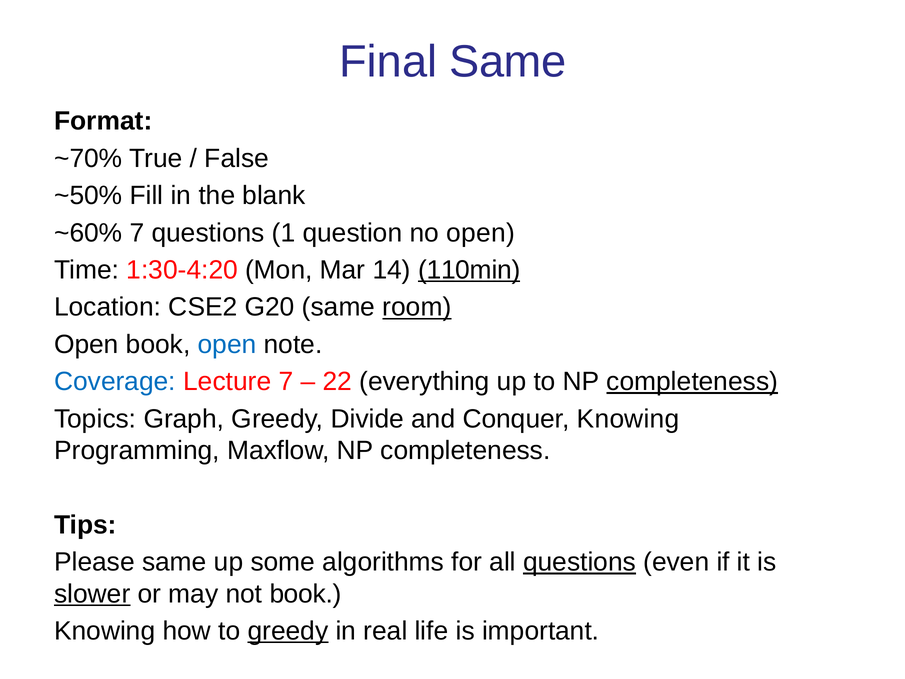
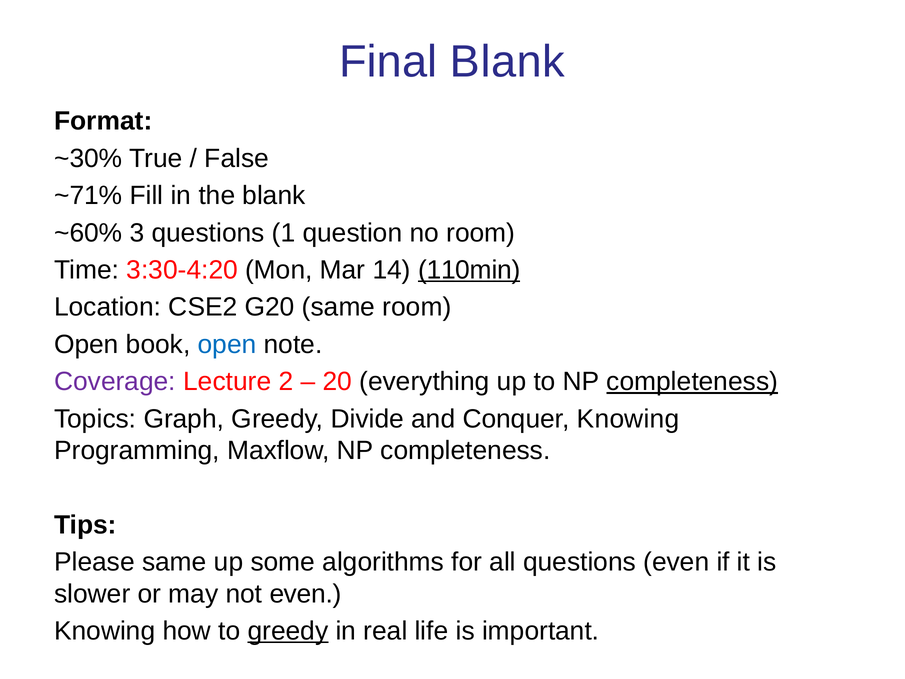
Final Same: Same -> Blank
~70%: ~70% -> ~30%
~50%: ~50% -> ~71%
~60% 7: 7 -> 3
no open: open -> room
1:30-4:20: 1:30-4:20 -> 3:30-4:20
room at (417, 307) underline: present -> none
Coverage colour: blue -> purple
Lecture 7: 7 -> 2
22: 22 -> 20
questions at (580, 562) underline: present -> none
slower underline: present -> none
not book: book -> even
